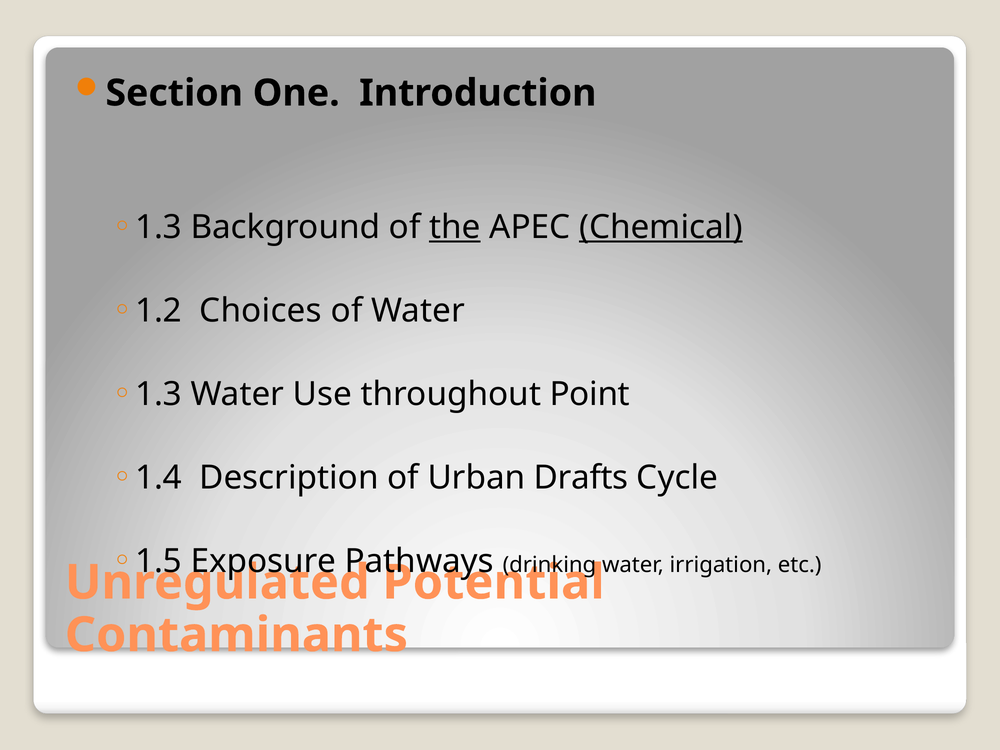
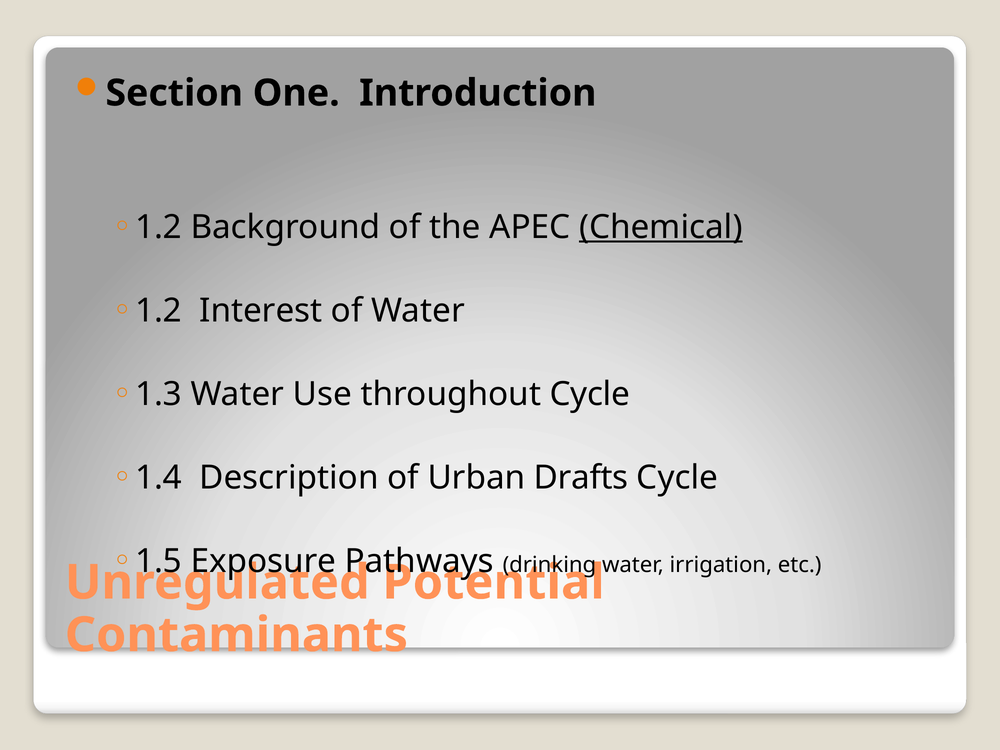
1.3 at (159, 227): 1.3 -> 1.2
the underline: present -> none
Choices: Choices -> Interest
throughout Point: Point -> Cycle
